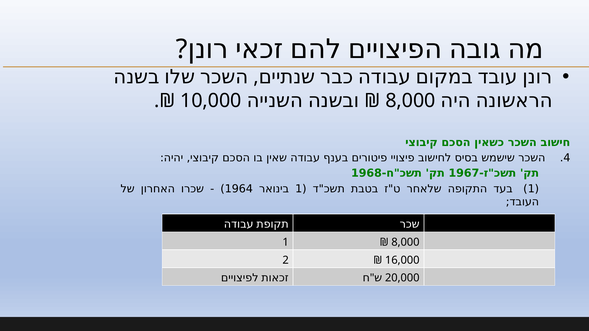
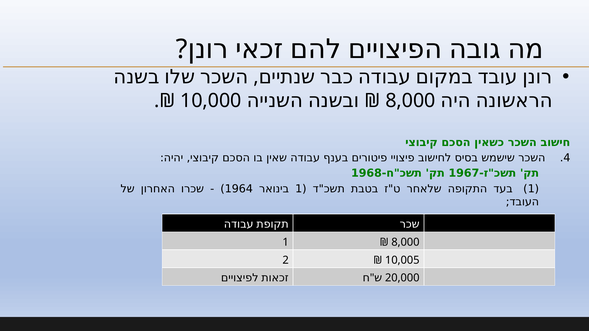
16,000: 16,000 -> 10,005
